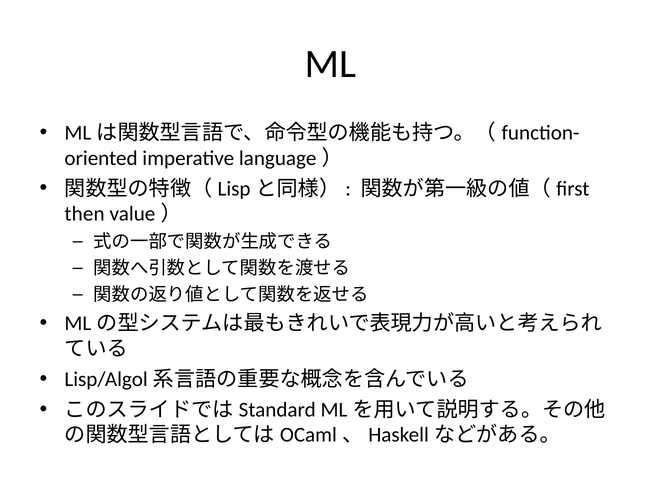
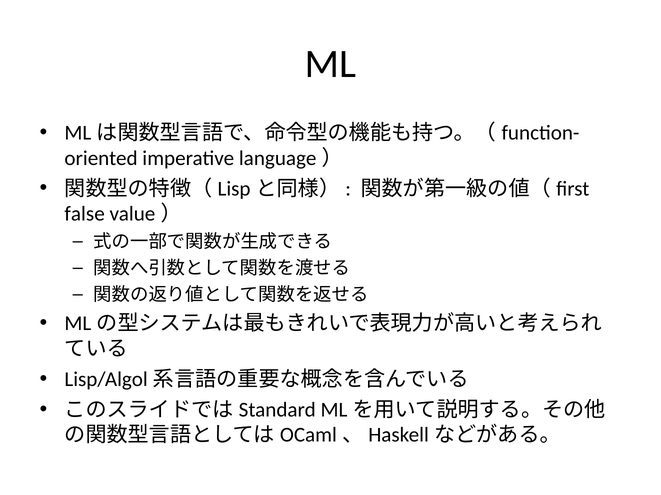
then: then -> false
